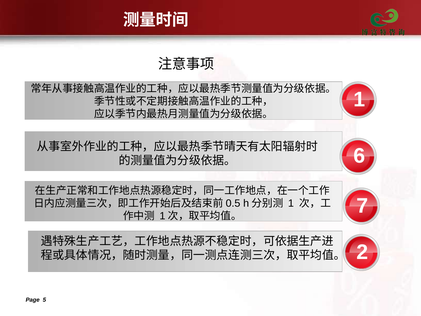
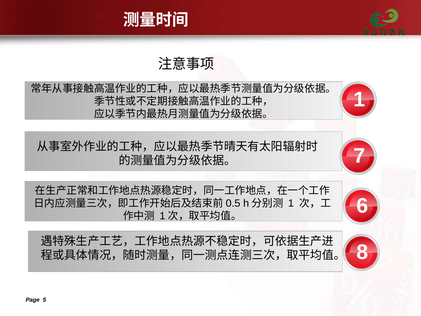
6: 6 -> 7
7: 7 -> 6
2: 2 -> 8
